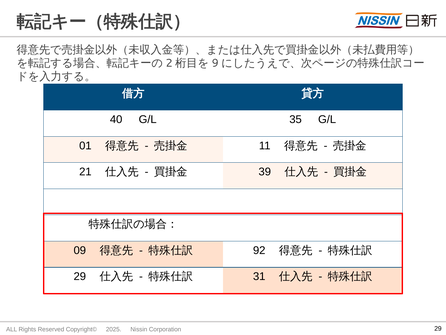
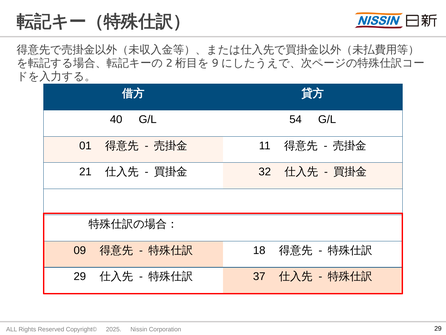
35: 35 -> 54
39: 39 -> 32
92: 92 -> 18
31: 31 -> 37
